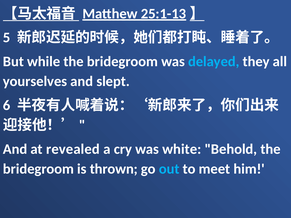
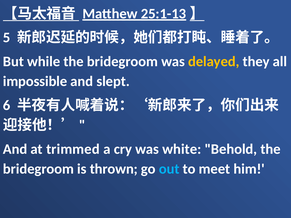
delayed colour: light blue -> yellow
yourselves: yourselves -> impossible
revealed: revealed -> trimmed
